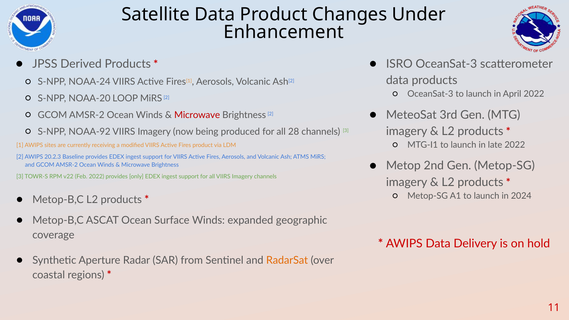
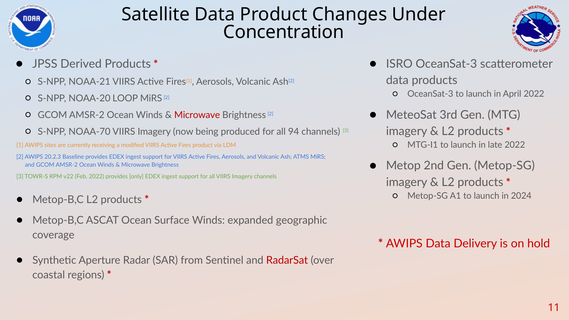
Enhancement: Enhancement -> Concentration
NOAA-24: NOAA-24 -> NOAA-21
NOAA-92: NOAA-92 -> NOAA-70
28: 28 -> 94
RadarSat colour: orange -> red
